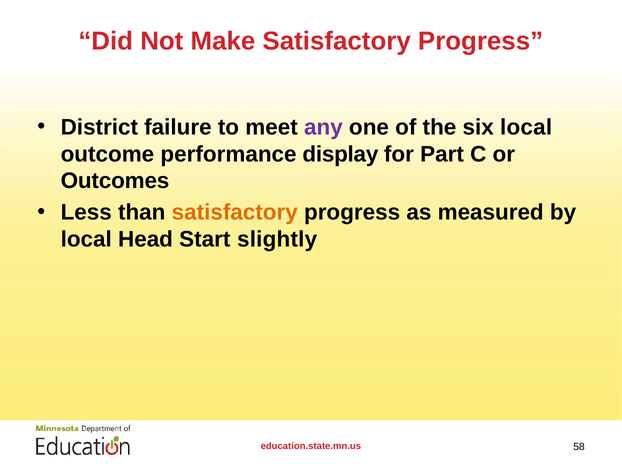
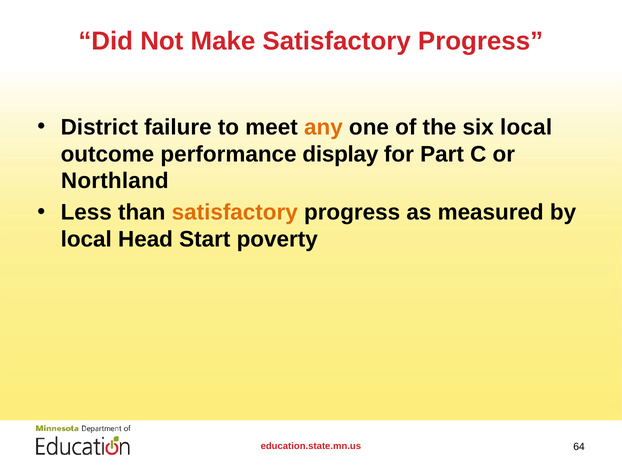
any colour: purple -> orange
Outcomes: Outcomes -> Northland
slightly: slightly -> poverty
58: 58 -> 64
